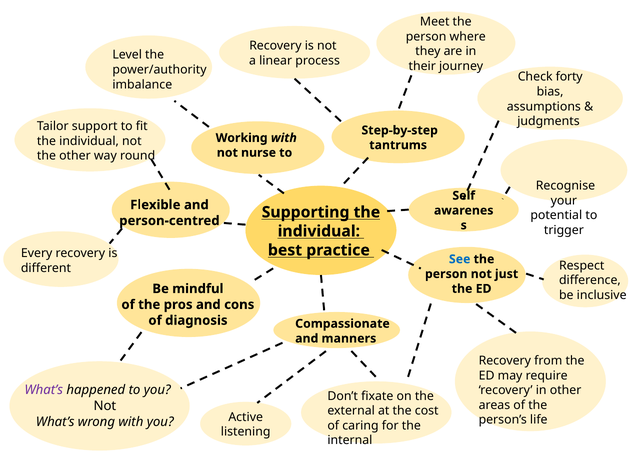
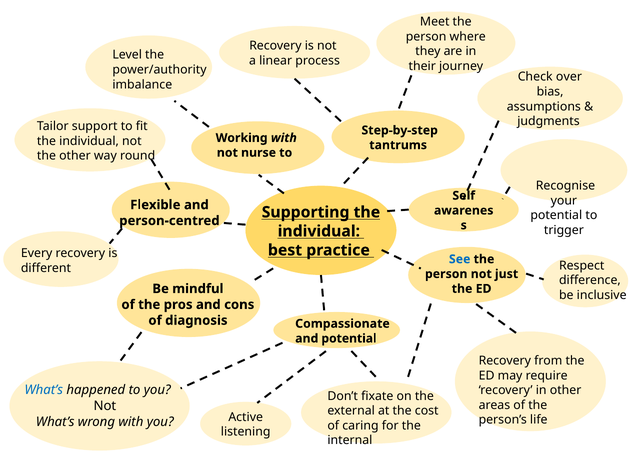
forty: forty -> over
and manners: manners -> potential
What’s at (44, 390) colour: purple -> blue
